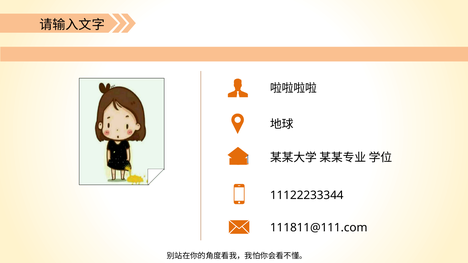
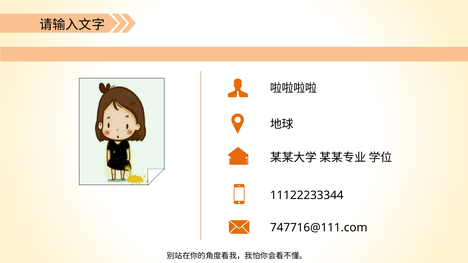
111811@111.com: 111811@111.com -> 747716@111.com
